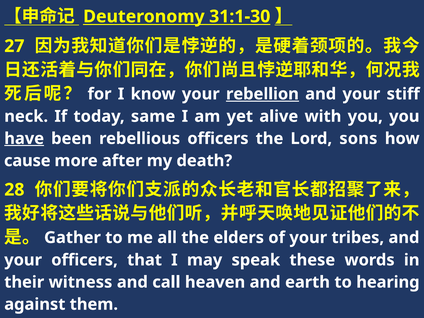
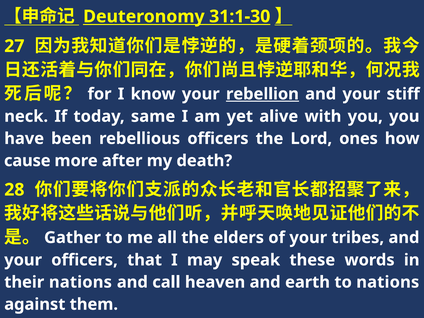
have underline: present -> none
sons: sons -> ones
their witness: witness -> nations
to hearing: hearing -> nations
